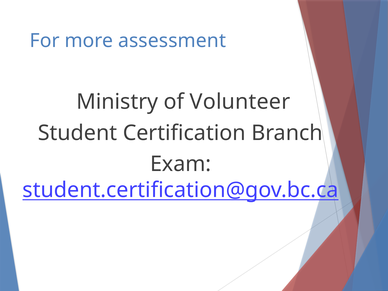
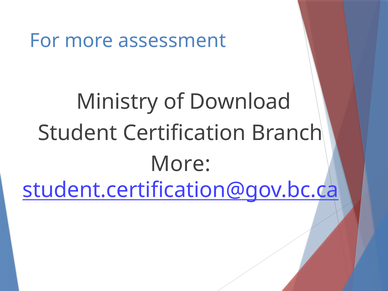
Volunteer: Volunteer -> Download
Exam at (181, 164): Exam -> More
